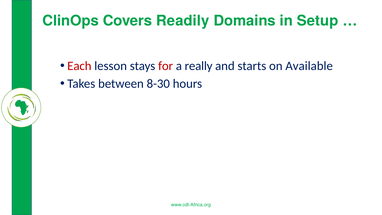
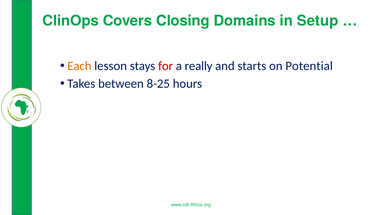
Readily: Readily -> Closing
Each colour: red -> orange
Available: Available -> Potential
8-30: 8-30 -> 8-25
